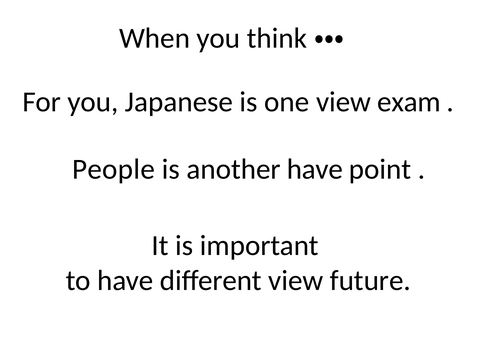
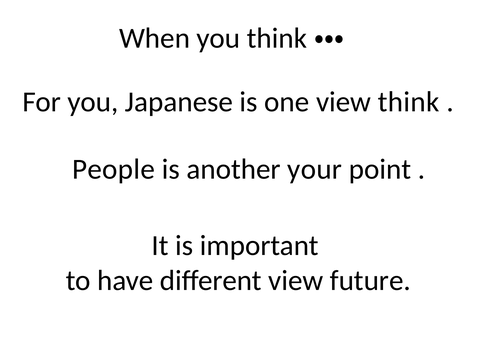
exam: exam -> think
another have: have -> your
